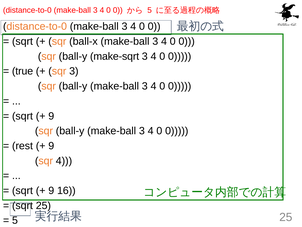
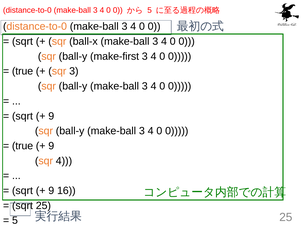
make-sqrt: make-sqrt -> make-first
rest at (22, 146): rest -> true
